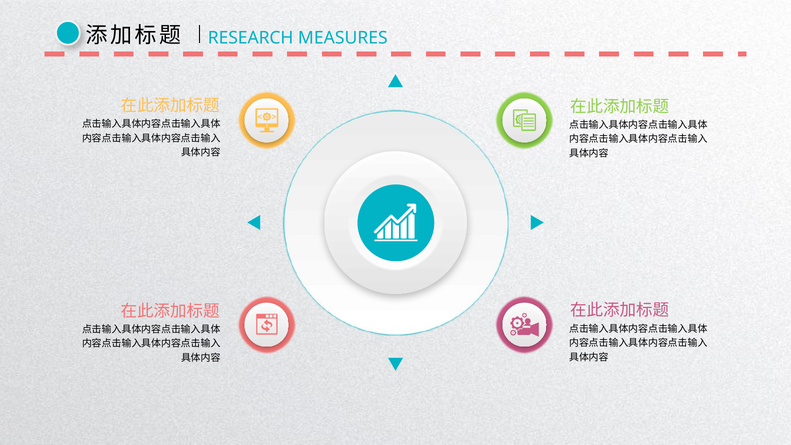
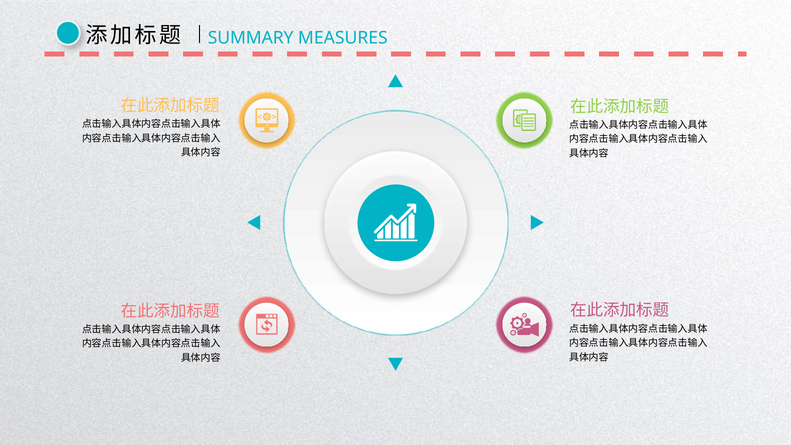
RESEARCH: RESEARCH -> SUMMARY
